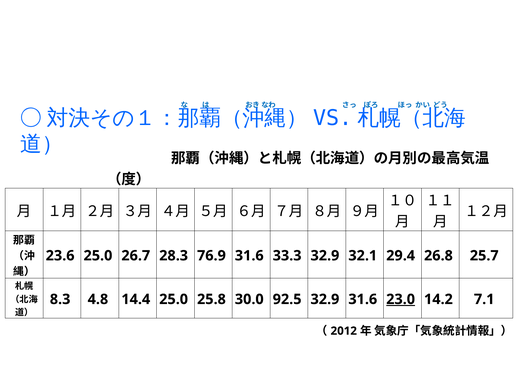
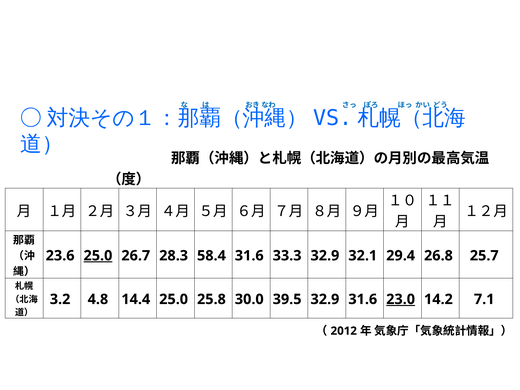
25.0 at (98, 256) underline: none -> present
76.9: 76.9 -> 58.4
8.3: 8.3 -> 3.2
92.5: 92.5 -> 39.5
